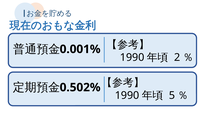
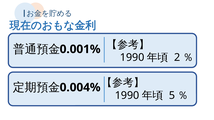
0.502%: 0.502% -> 0.004%
